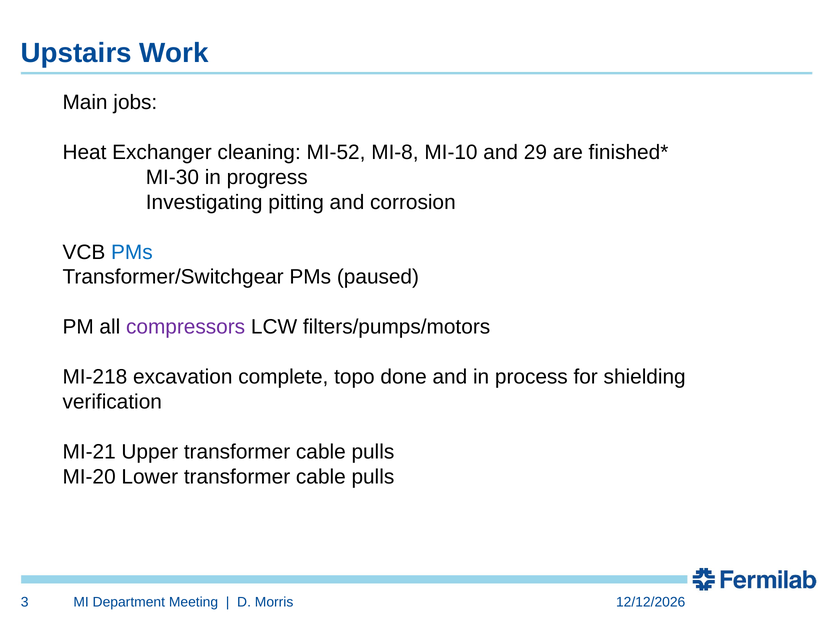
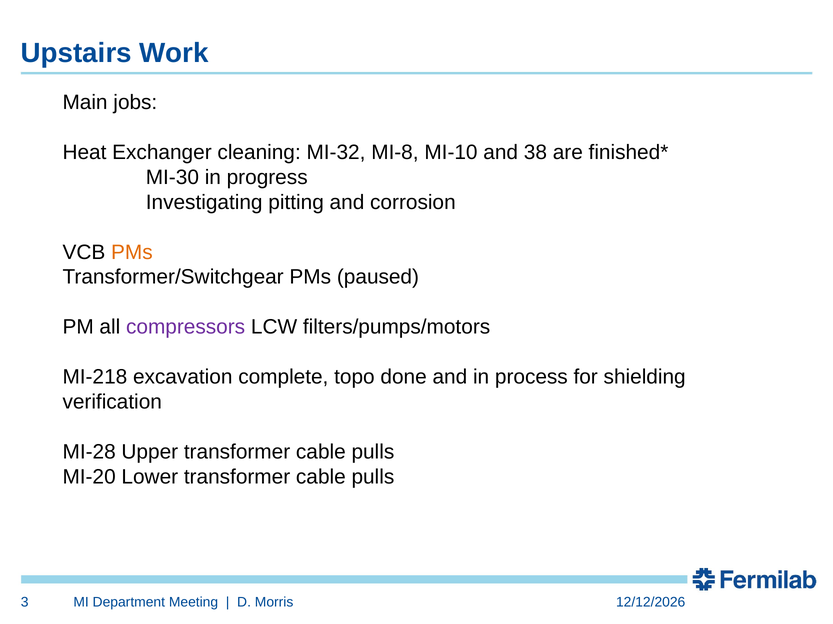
MI-52: MI-52 -> MI-32
29: 29 -> 38
PMs at (132, 252) colour: blue -> orange
MI-21: MI-21 -> MI-28
